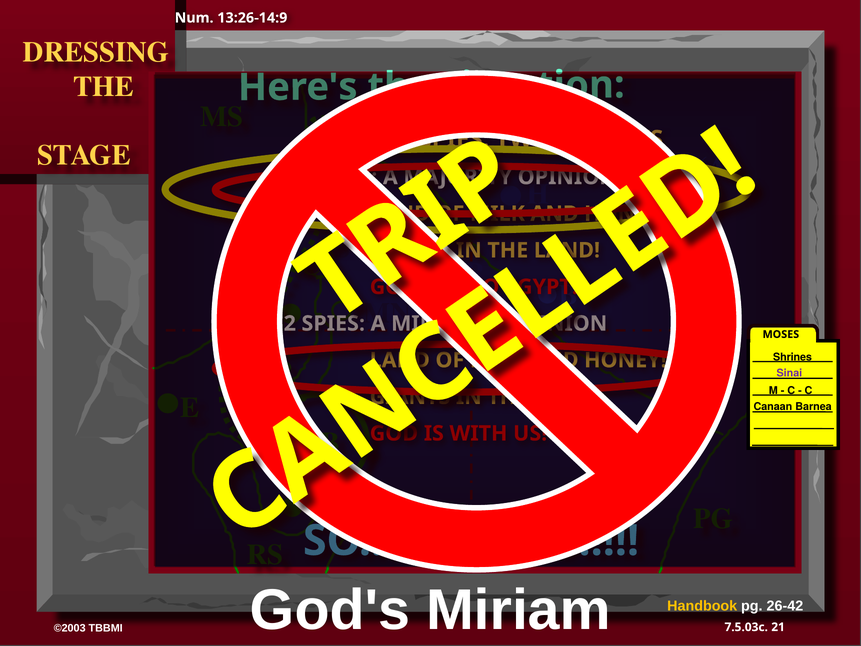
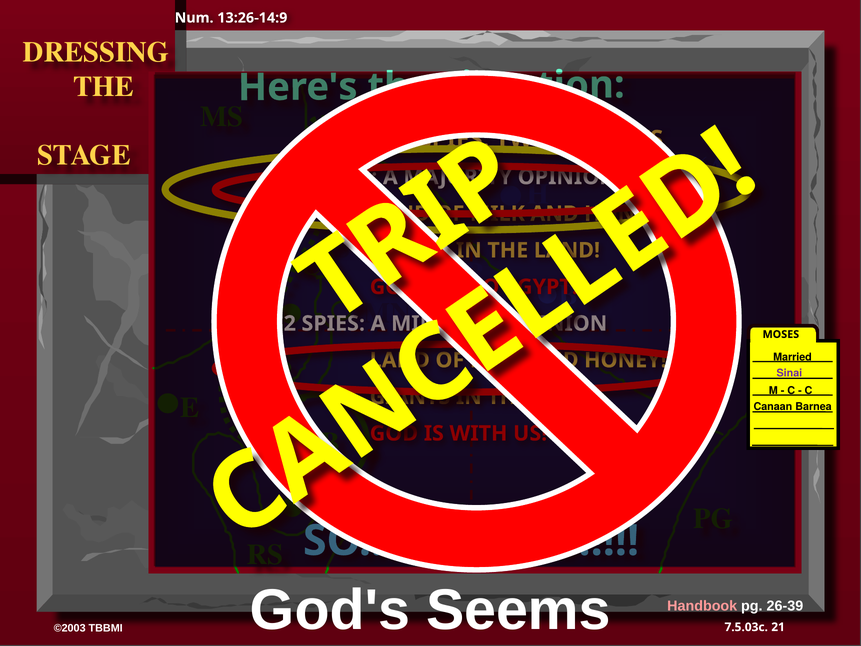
Shrines: Shrines -> Married
Miriam: Miriam -> Seems
Handbook colour: yellow -> pink
26-42: 26-42 -> 26-39
